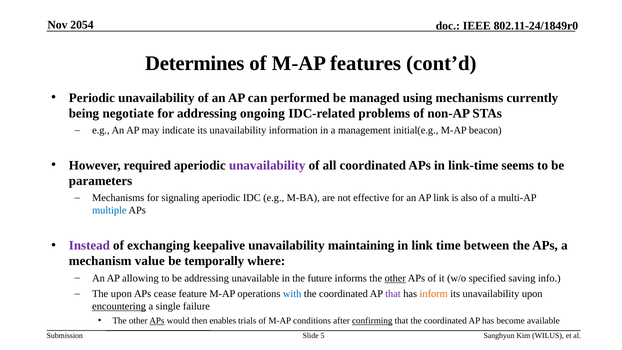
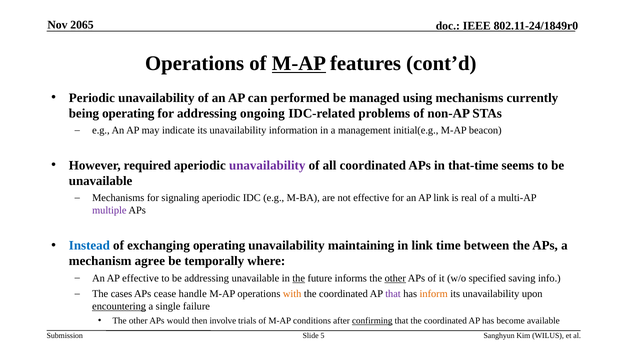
2054: 2054 -> 2065
Determines at (195, 64): Determines -> Operations
M-AP at (299, 64) underline: none -> present
being negotiate: negotiate -> operating
link-time: link-time -> that-time
parameters at (101, 181): parameters -> unavailable
also: also -> real
multiple colour: blue -> purple
Instead colour: purple -> blue
exchanging keepalive: keepalive -> operating
value: value -> agree
AP allowing: allowing -> effective
the at (299, 278) underline: none -> present
The upon: upon -> cases
feature: feature -> handle
with colour: blue -> orange
APs at (157, 321) underline: present -> none
enables: enables -> involve
